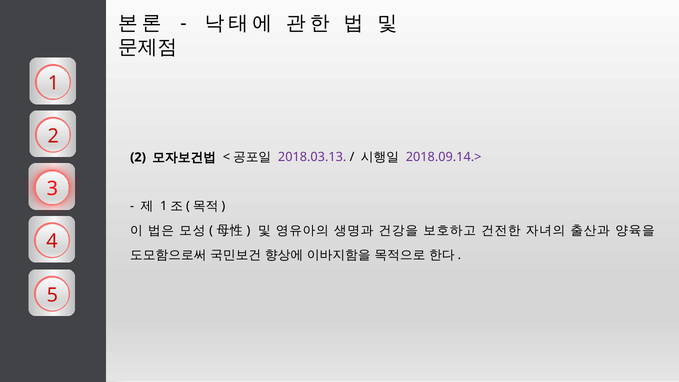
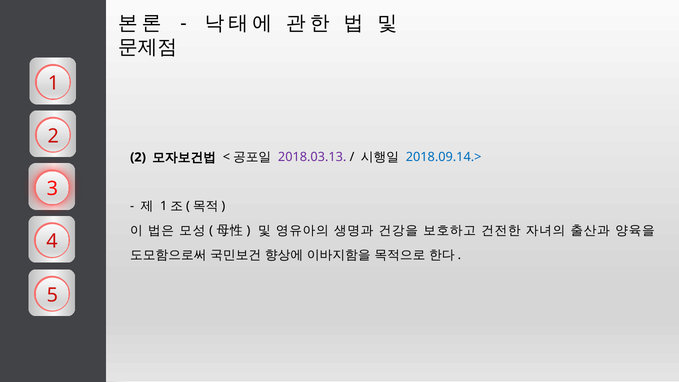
2018.09.14.> colour: purple -> blue
